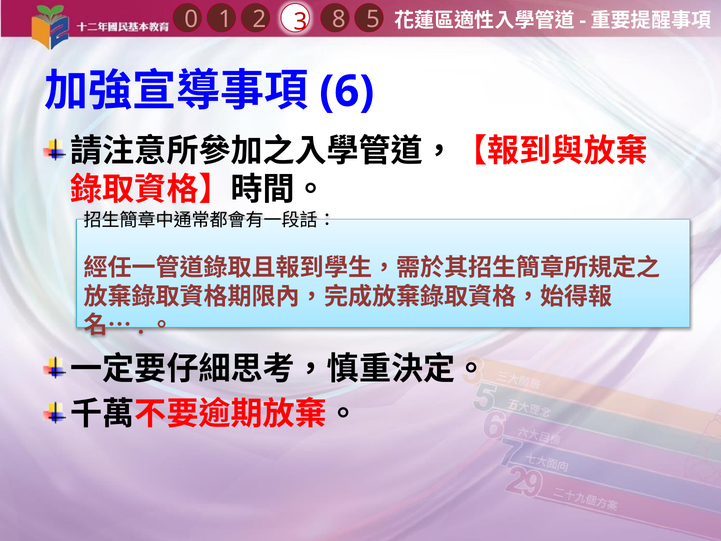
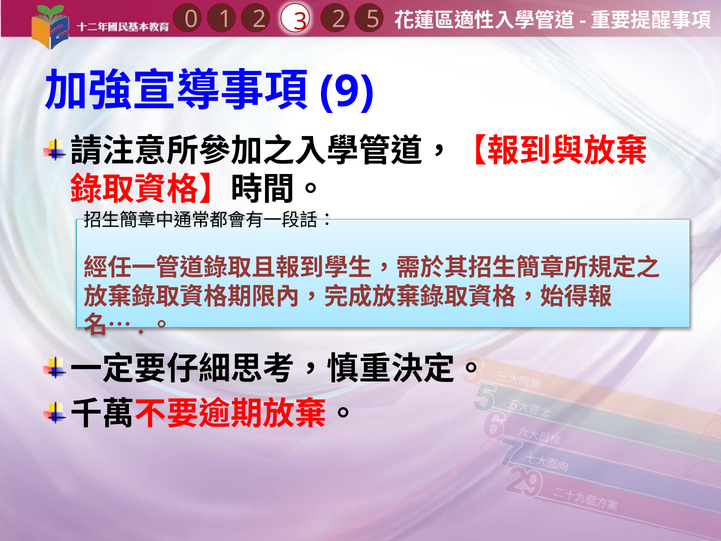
1 8: 8 -> 2
6: 6 -> 9
